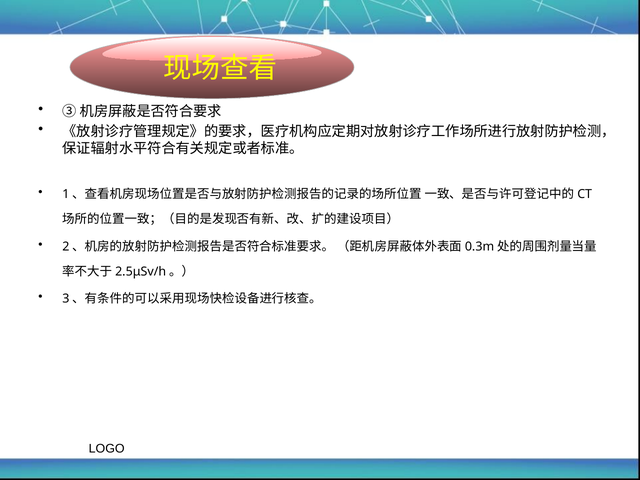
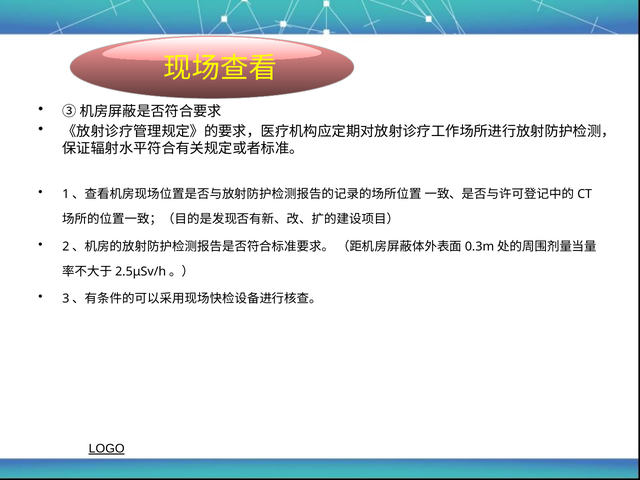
LOGO underline: none -> present
